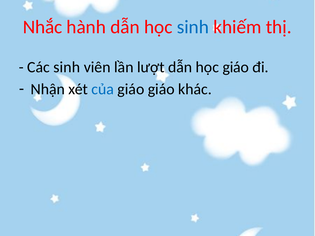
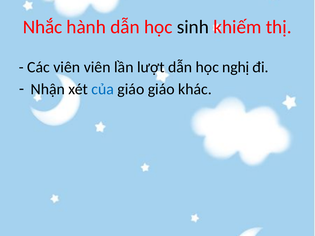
sinh at (193, 27) colour: blue -> black
Các sinh: sinh -> viên
học giáo: giáo -> nghị
